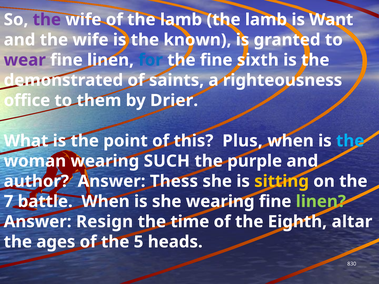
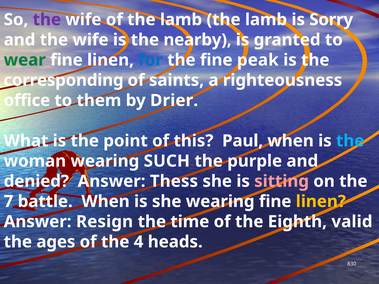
Want: Want -> Sorry
known: known -> nearby
wear colour: purple -> green
sixth: sixth -> peak
demonstrated: demonstrated -> corresponding
Plus: Plus -> Paul
author: author -> denied
sitting colour: yellow -> pink
linen at (321, 202) colour: light green -> yellow
altar: altar -> valid
5: 5 -> 4
